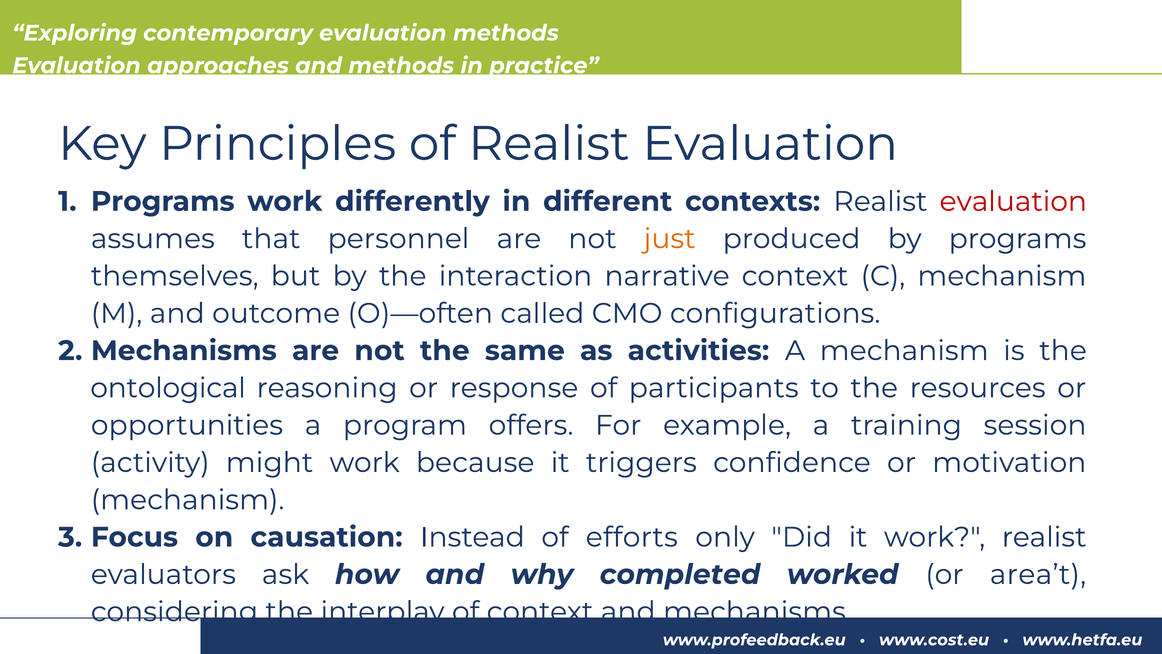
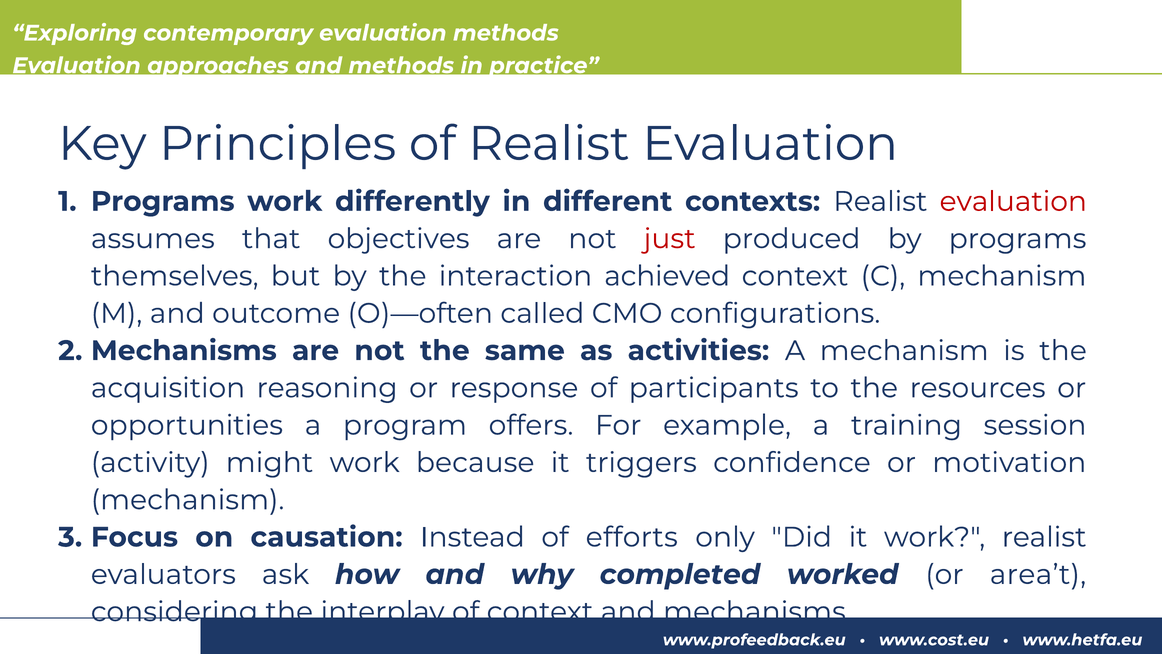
personnel: personnel -> objectives
just colour: orange -> red
narrative: narrative -> achieved
ontological: ontological -> acquisition
